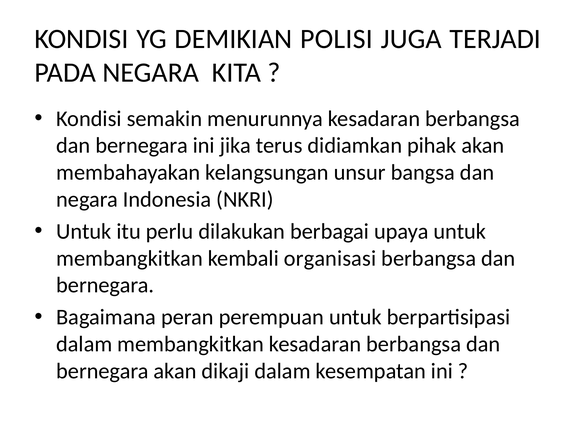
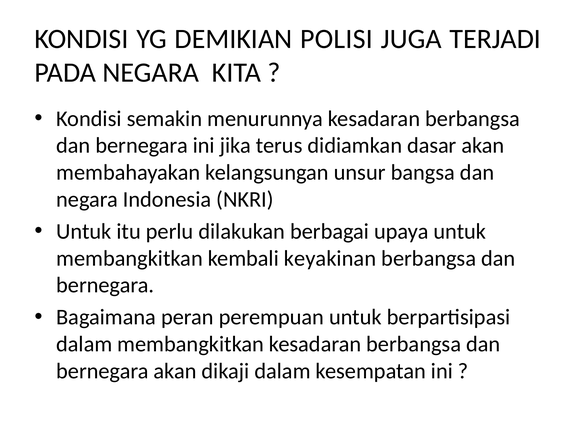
pihak: pihak -> dasar
organisasi: organisasi -> keyakinan
